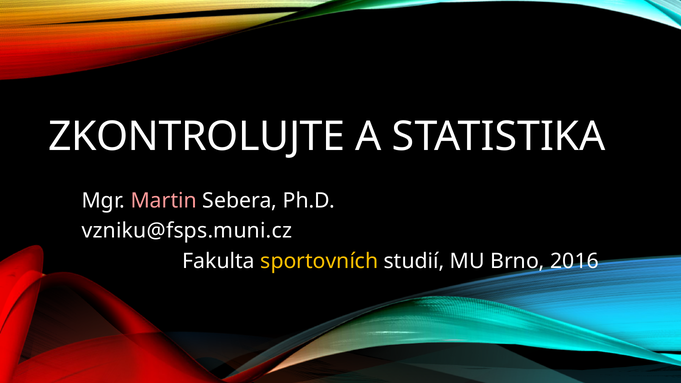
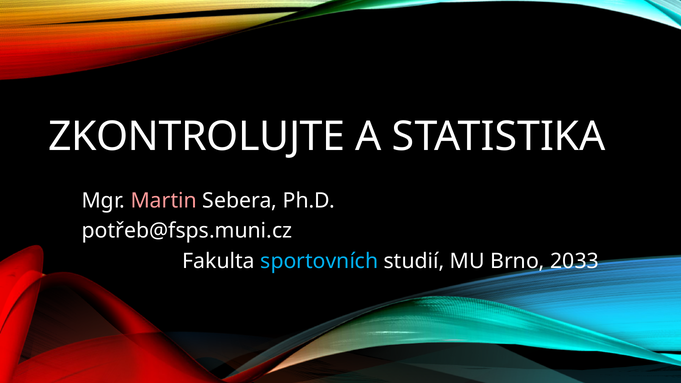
vzniku@fsps.muni.cz: vzniku@fsps.muni.cz -> potřeb@fsps.muni.cz
sportovních colour: yellow -> light blue
2016: 2016 -> 2033
